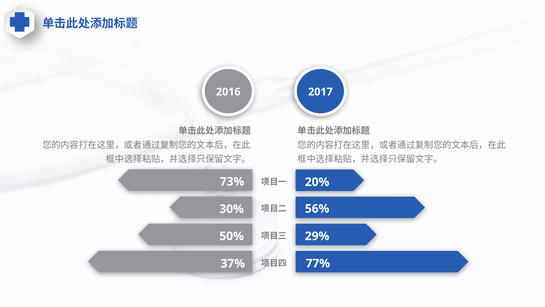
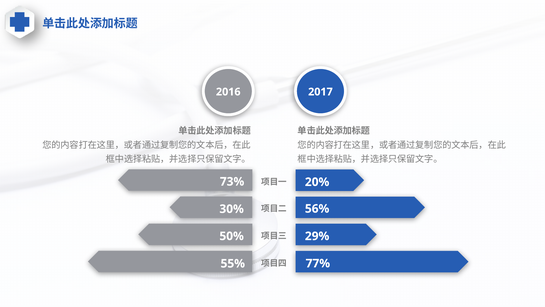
37%: 37% -> 55%
